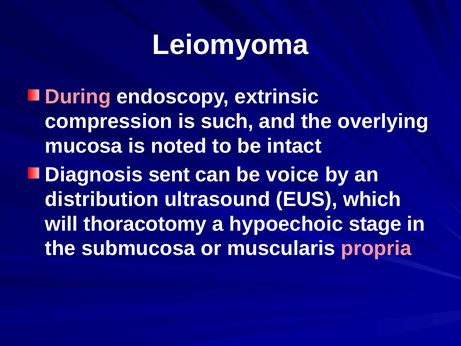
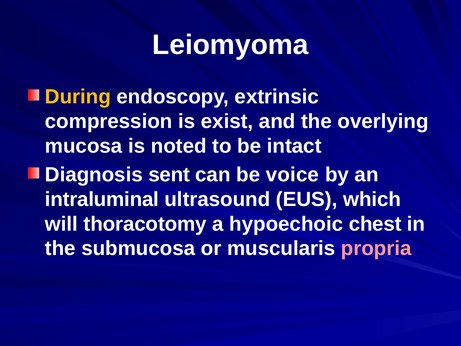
During colour: pink -> yellow
such: such -> exist
distribution: distribution -> intraluminal
stage: stage -> chest
